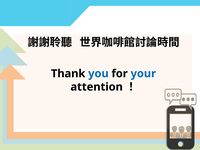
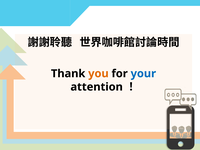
you colour: blue -> orange
